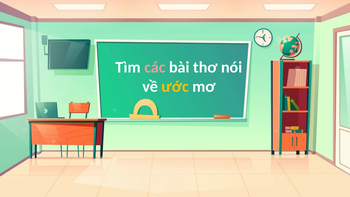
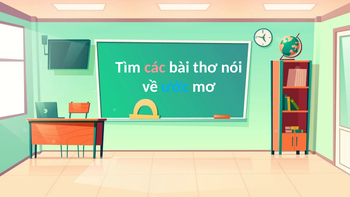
ước colour: yellow -> light blue
